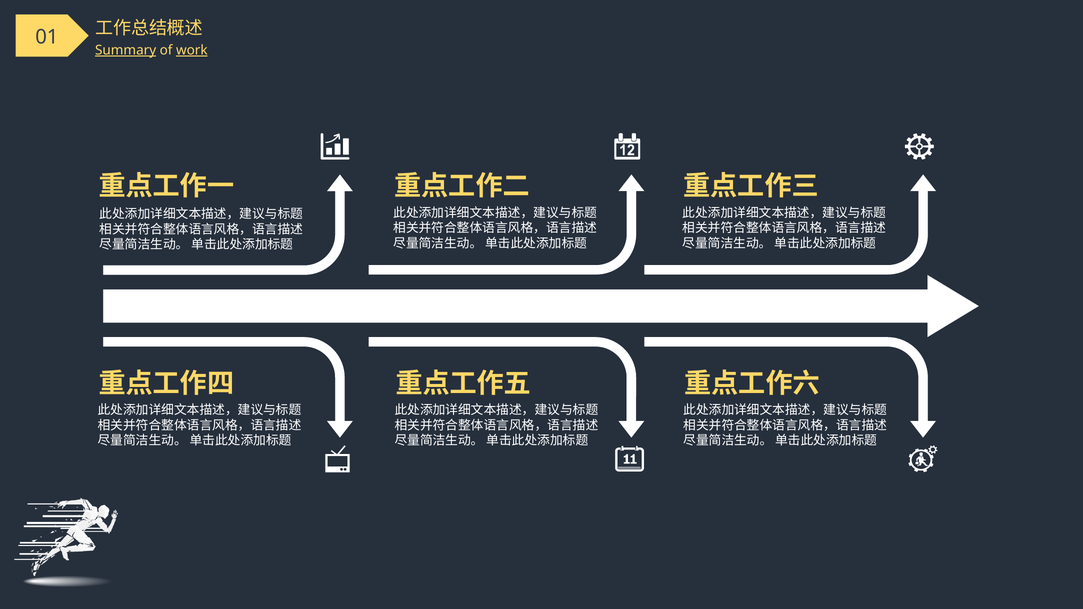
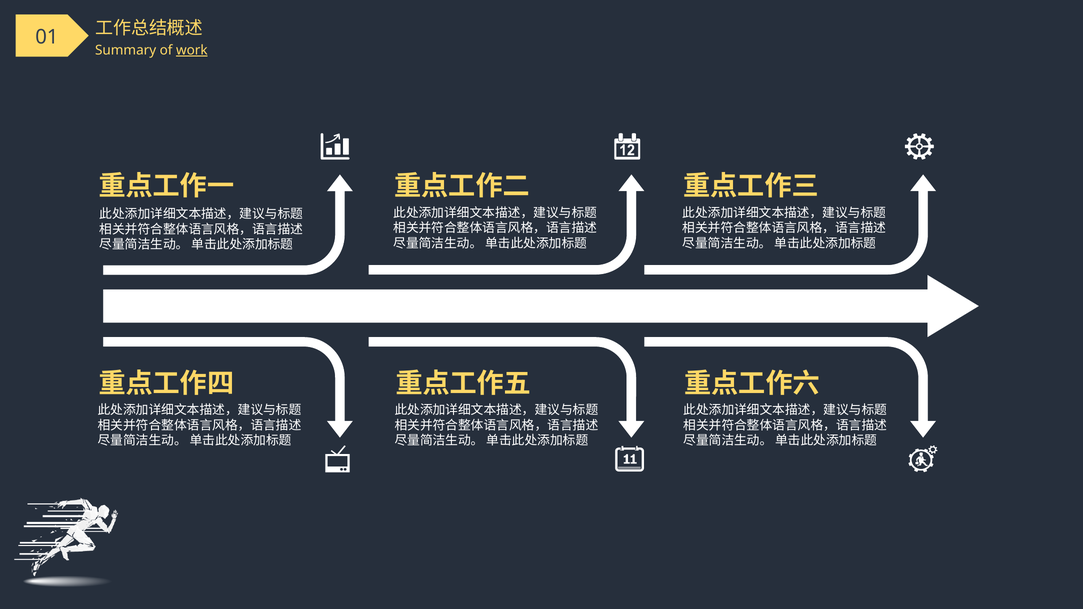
Summary underline: present -> none
